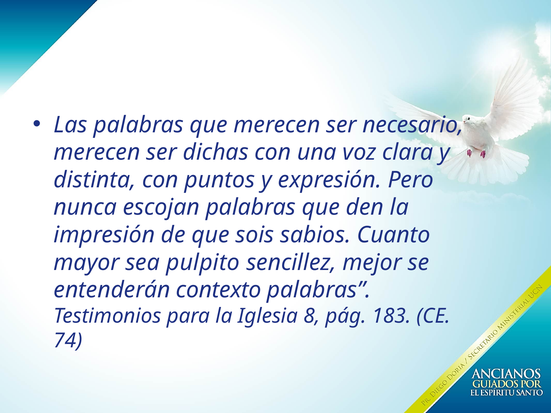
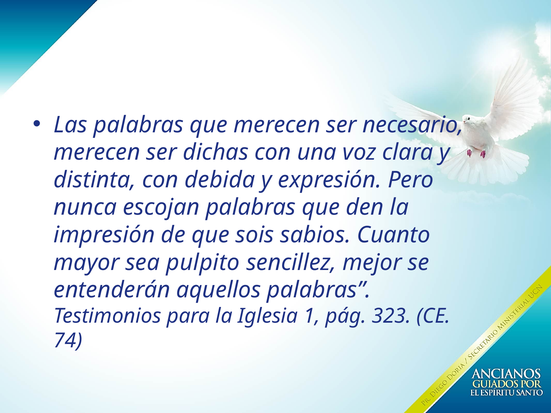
puntos: puntos -> debida
contexto: contexto -> aquellos
8: 8 -> 1
183: 183 -> 323
